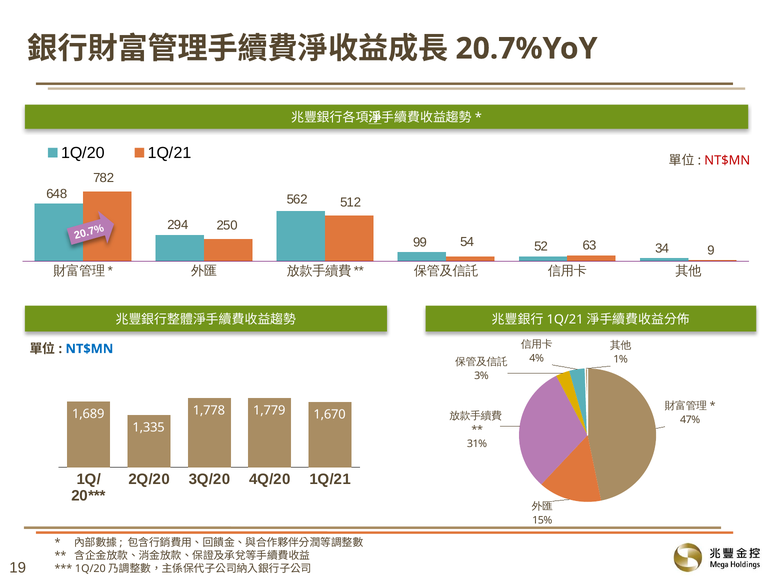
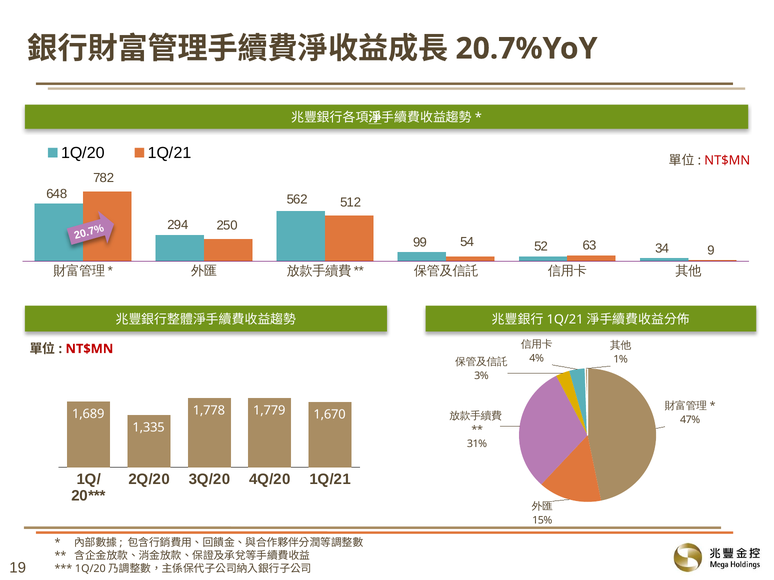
NT$MN at (89, 349) colour: blue -> red
